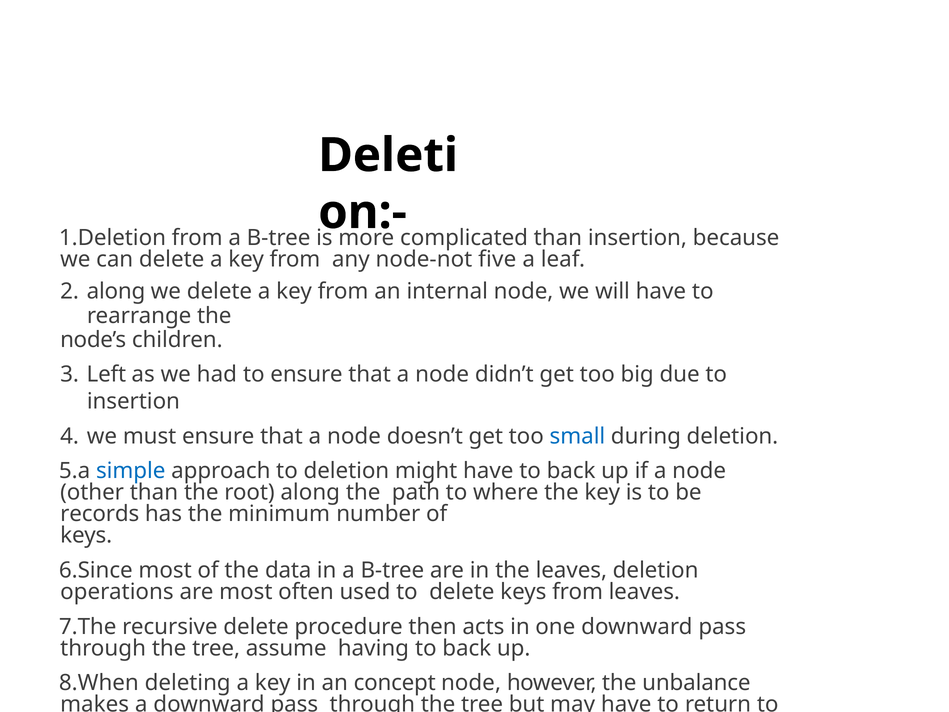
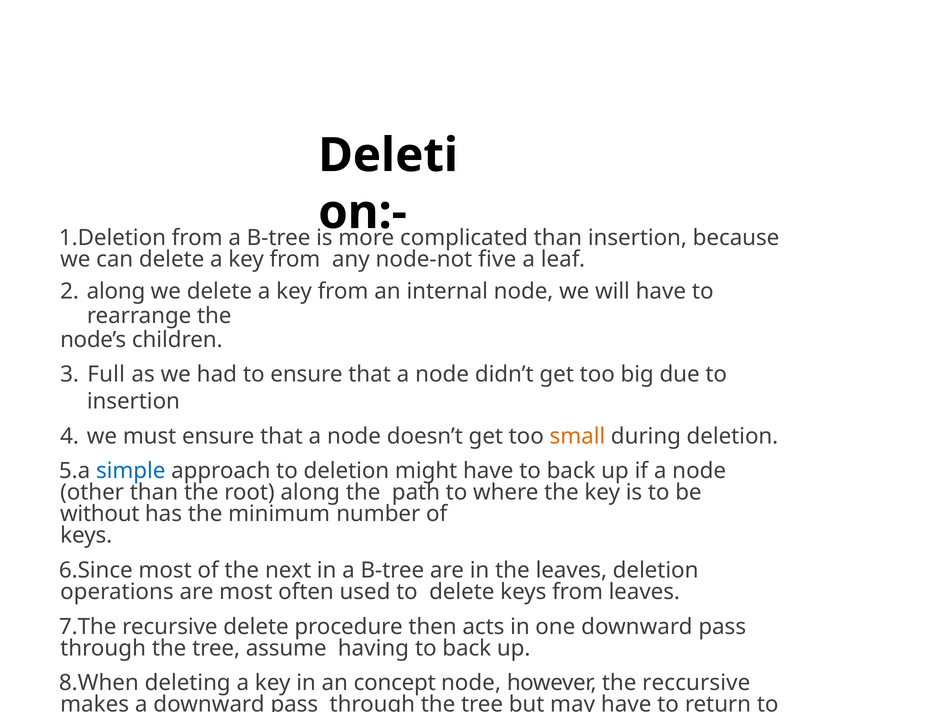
Left: Left -> Full
small colour: blue -> orange
records: records -> without
data: data -> next
unbalance: unbalance -> reccursive
